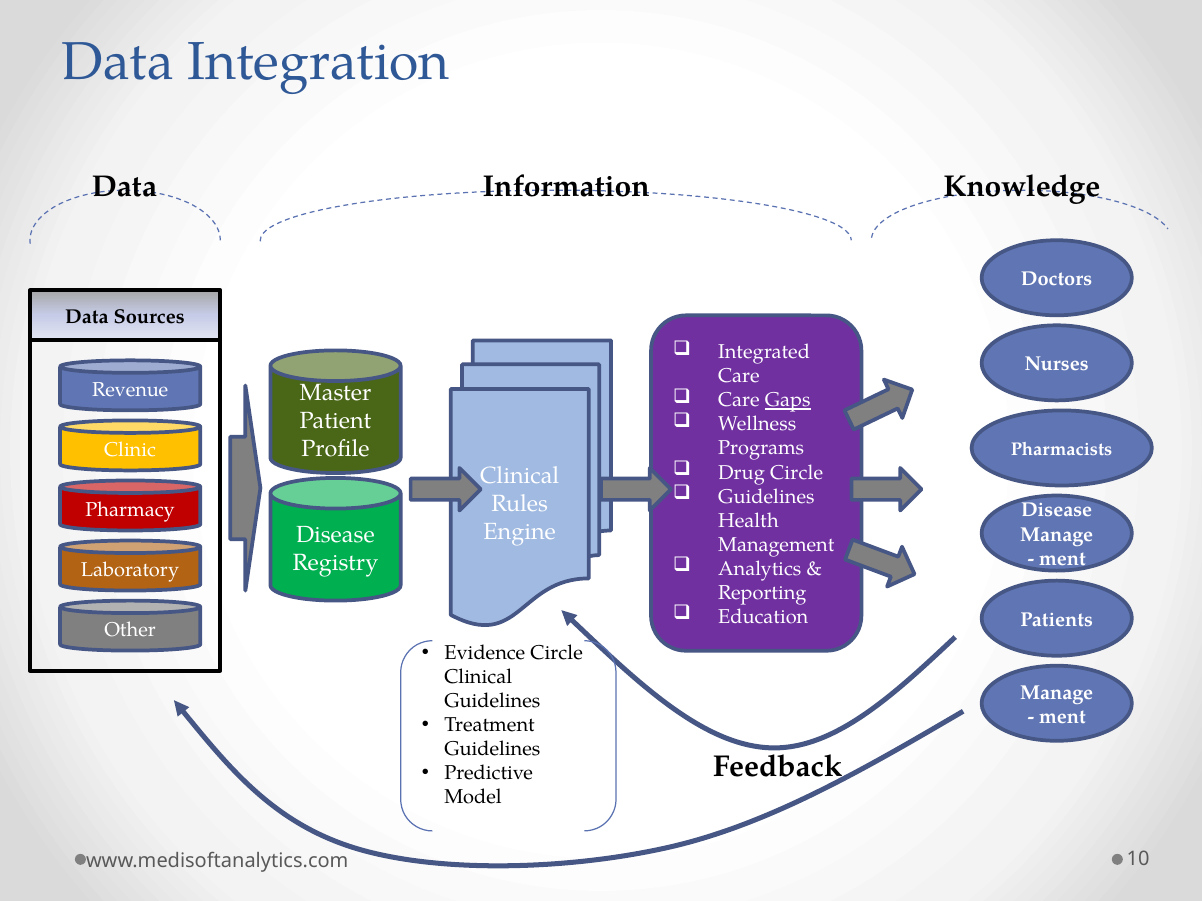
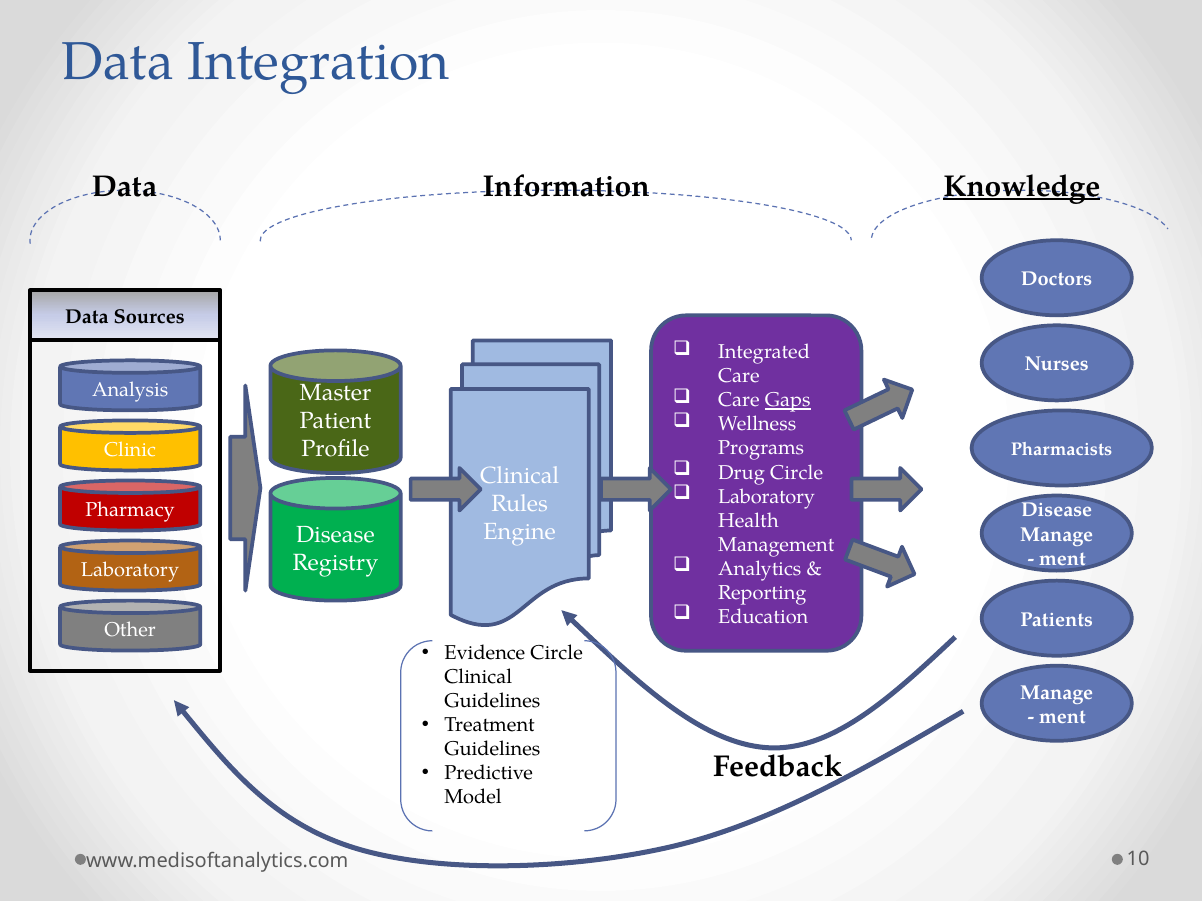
Knowledge underline: none -> present
Revenue: Revenue -> Analysis
Guidelines at (766, 497): Guidelines -> Laboratory
